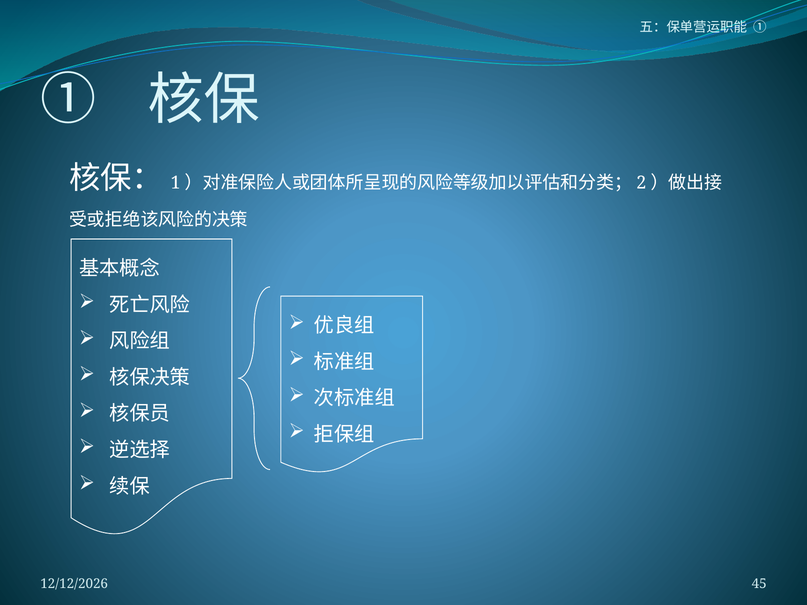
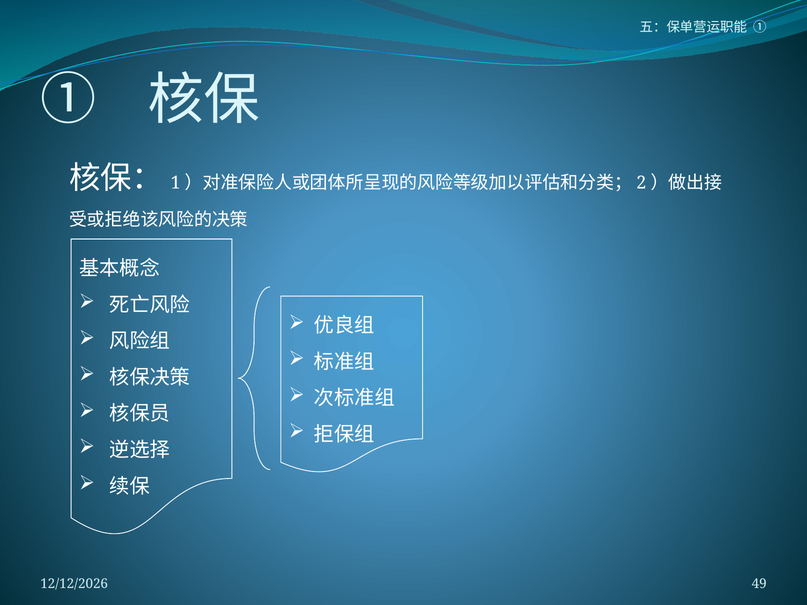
45: 45 -> 49
